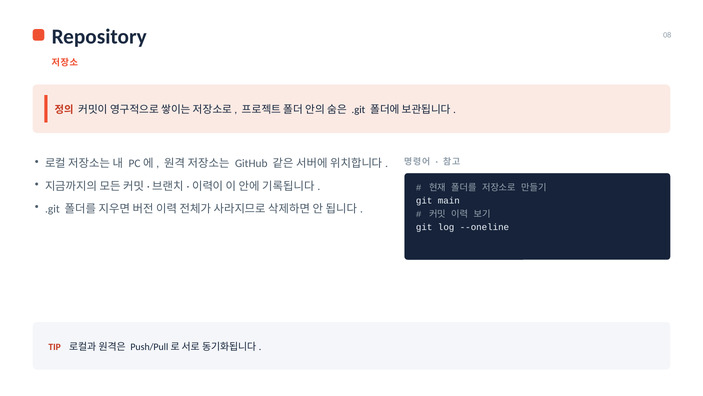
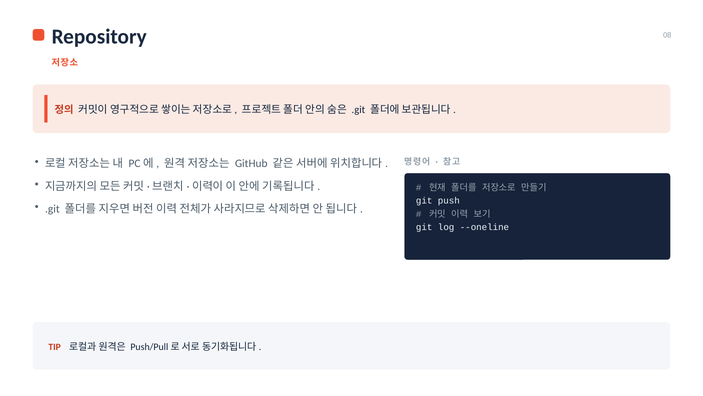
main: main -> push
